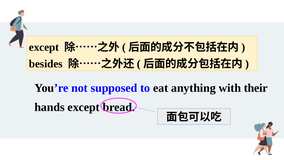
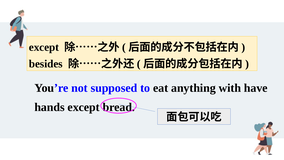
their: their -> have
